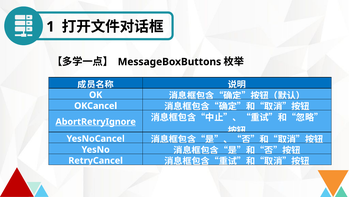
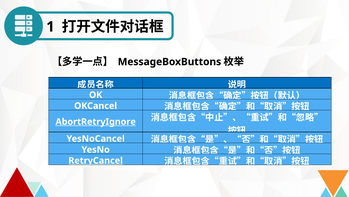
RetryCancel underline: none -> present
